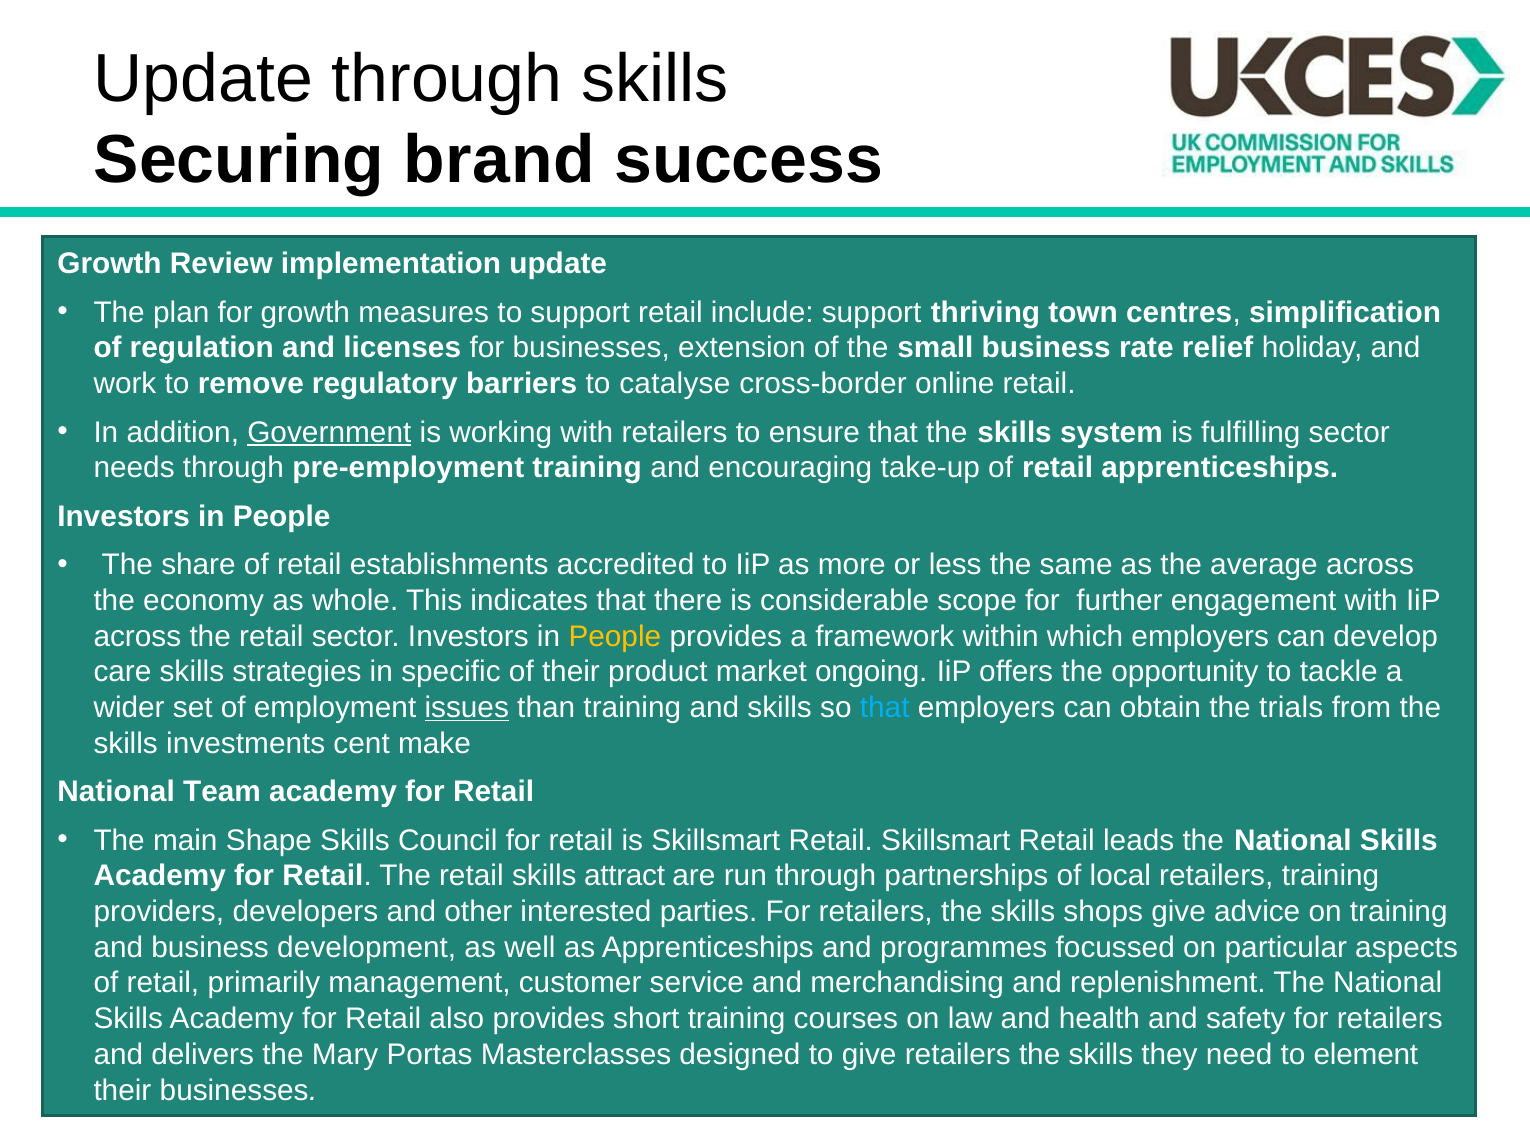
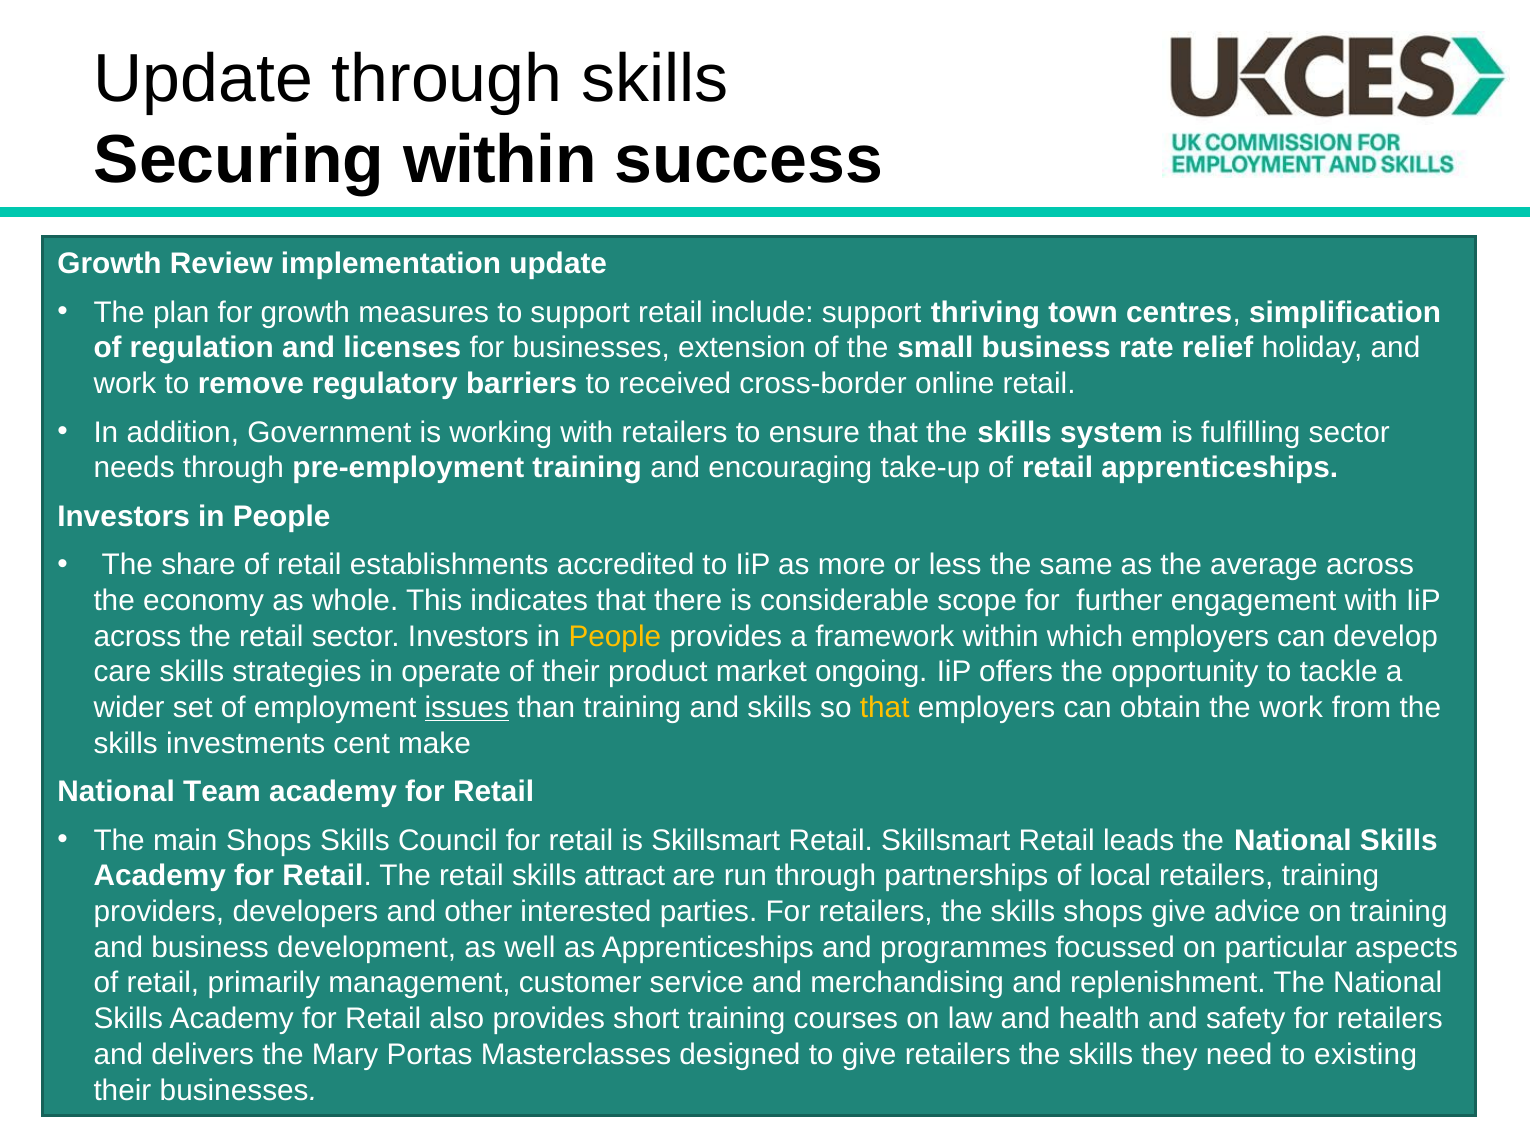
Securing brand: brand -> within
catalyse: catalyse -> received
Government underline: present -> none
specific: specific -> operate
that at (885, 708) colour: light blue -> yellow
the trials: trials -> work
main Shape: Shape -> Shops
element: element -> existing
